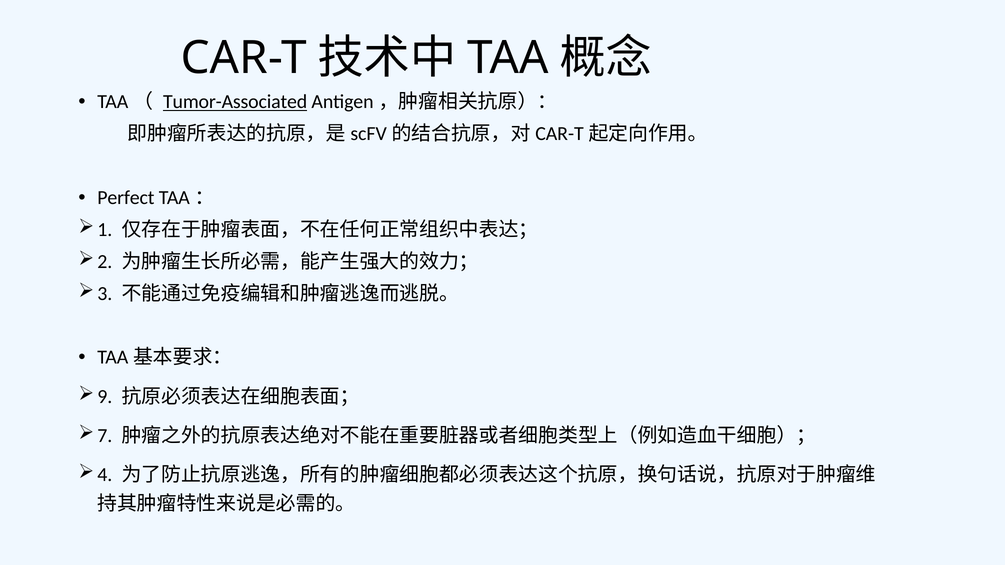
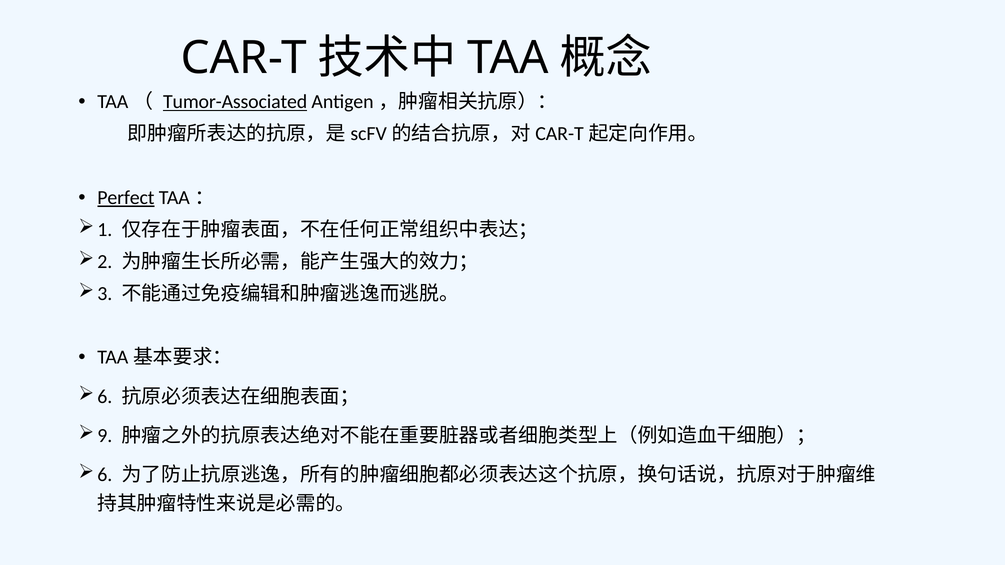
Perfect underline: none -> present
9 at (105, 397): 9 -> 6
7: 7 -> 9
4 at (105, 475): 4 -> 6
